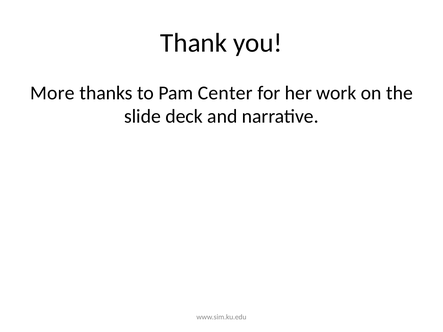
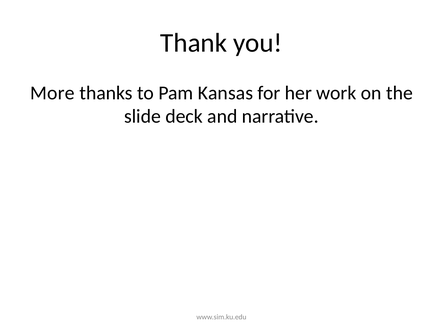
Center: Center -> Kansas
